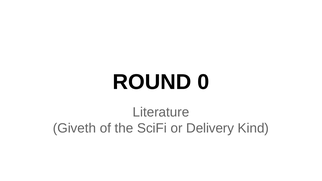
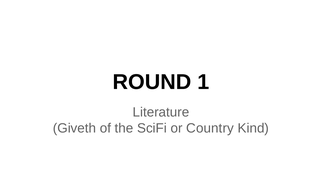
0: 0 -> 1
Delivery: Delivery -> Country
